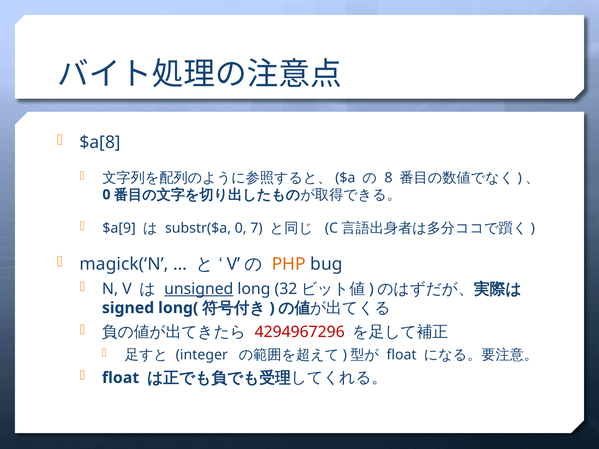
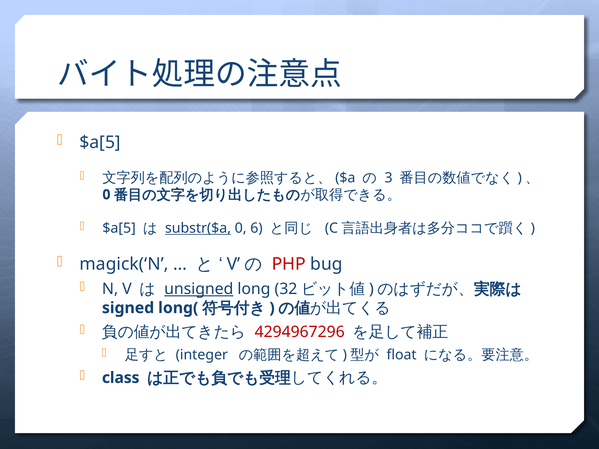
$a[8 at (100, 142): $a[8 -> $a[5
8: 8 -> 3
$a[9 at (119, 228): $a[9 -> $a[5
substr($a underline: none -> present
7: 7 -> 6
PHP colour: orange -> red
float at (121, 378): float -> class
